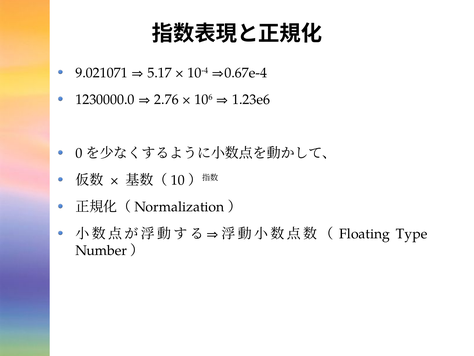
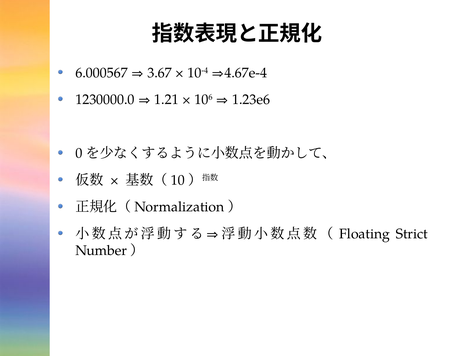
9.021071: 9.021071 -> 6.000567
5.17: 5.17 -> 3.67
⇒0.67e-4: ⇒0.67e-4 -> ⇒4.67e-4
2.76: 2.76 -> 1.21
Type: Type -> Strict
